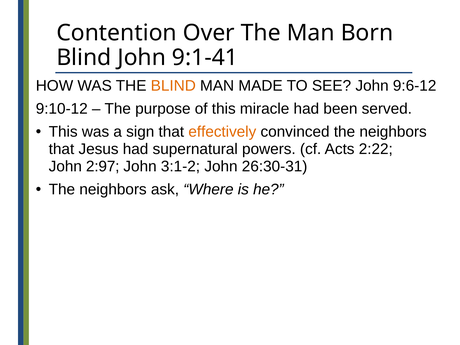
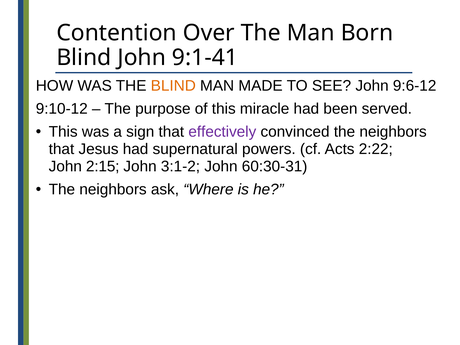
effectively colour: orange -> purple
2:97: 2:97 -> 2:15
26:30-31: 26:30-31 -> 60:30-31
